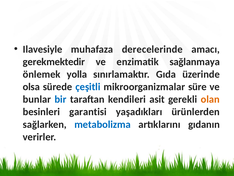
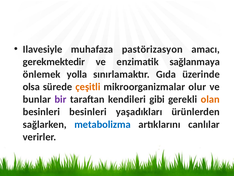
derecelerinde: derecelerinde -> pastörizasyon
çeşitli colour: blue -> orange
süre: süre -> olur
bir colour: blue -> purple
asit: asit -> gibi
besinleri garantisi: garantisi -> besinleri
gıdanın: gıdanın -> canlılar
